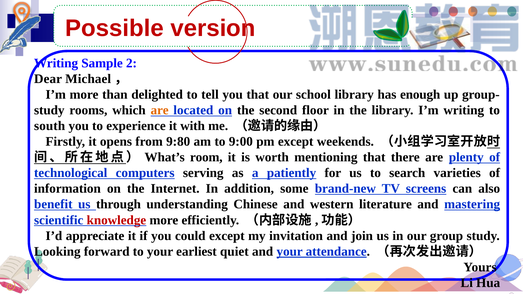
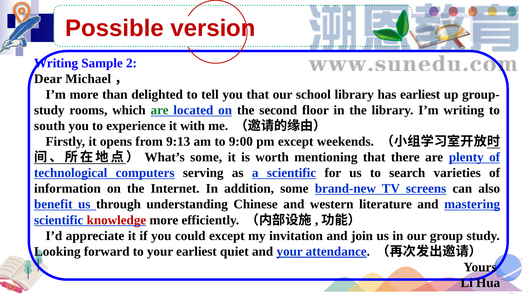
has enough: enough -> earliest
are at (160, 110) colour: orange -> green
9:80: 9:80 -> 9:13
room at (206, 157): room -> some
a patiently: patiently -> scientific
